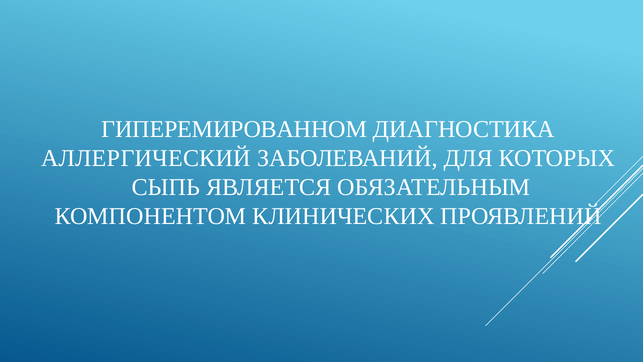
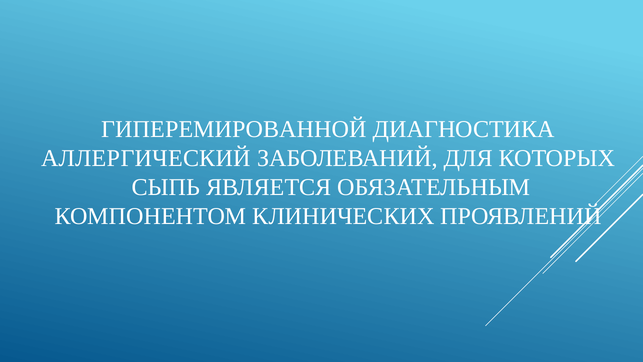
ГИПЕРЕМИРОВАННОМ: ГИПЕРЕМИРОВАННОМ -> ГИПЕРЕМИРОВАННОЙ
